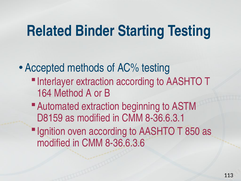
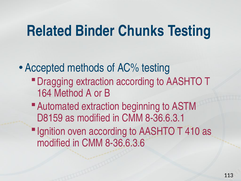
Starting: Starting -> Chunks
Interlayer: Interlayer -> Dragging
850: 850 -> 410
